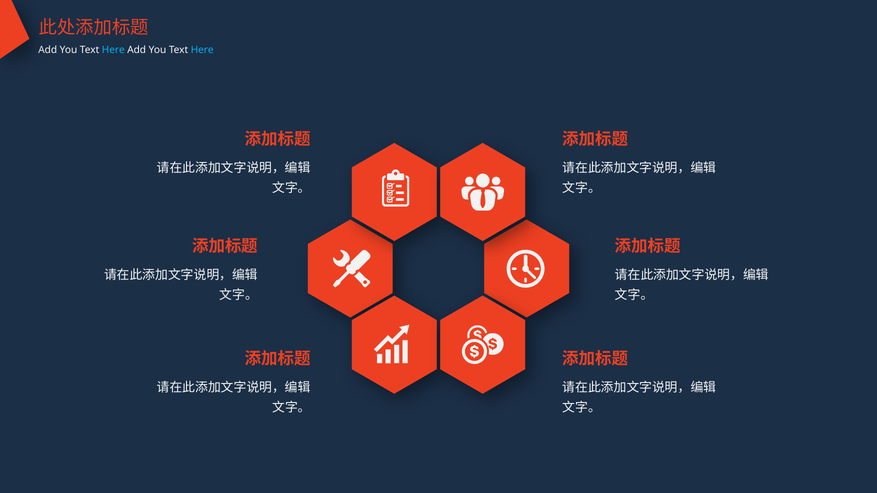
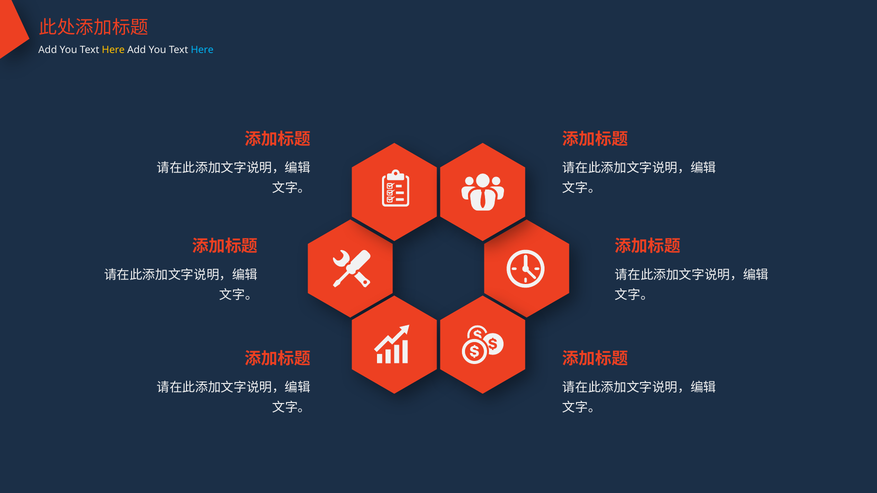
Here at (113, 50) colour: light blue -> yellow
